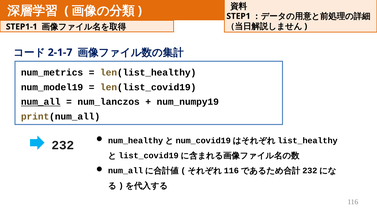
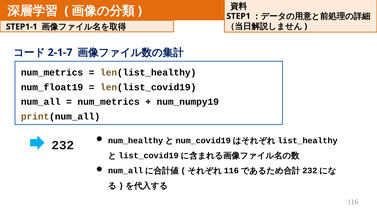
num_model19: num_model19 -> num_float19
num_all underline: present -> none
num_lanczos at (109, 102): num_lanczos -> num_metrics
